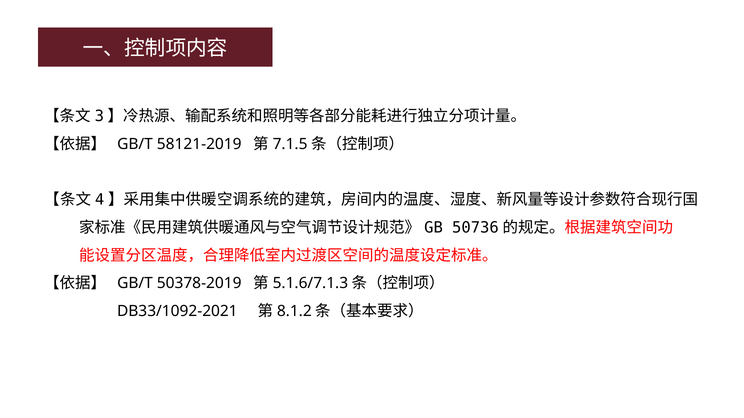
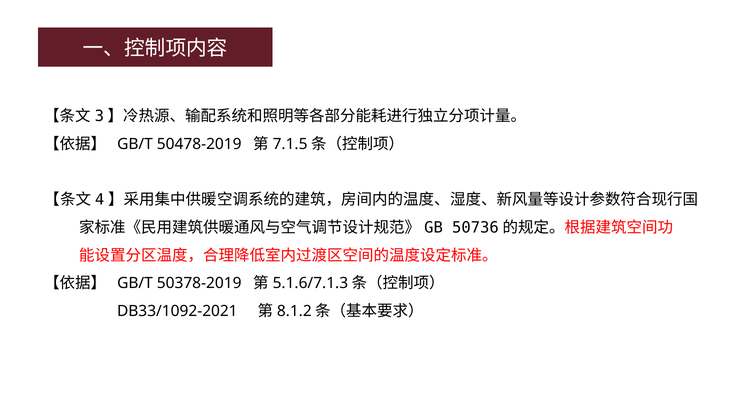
58121-2019: 58121-2019 -> 50478-2019
